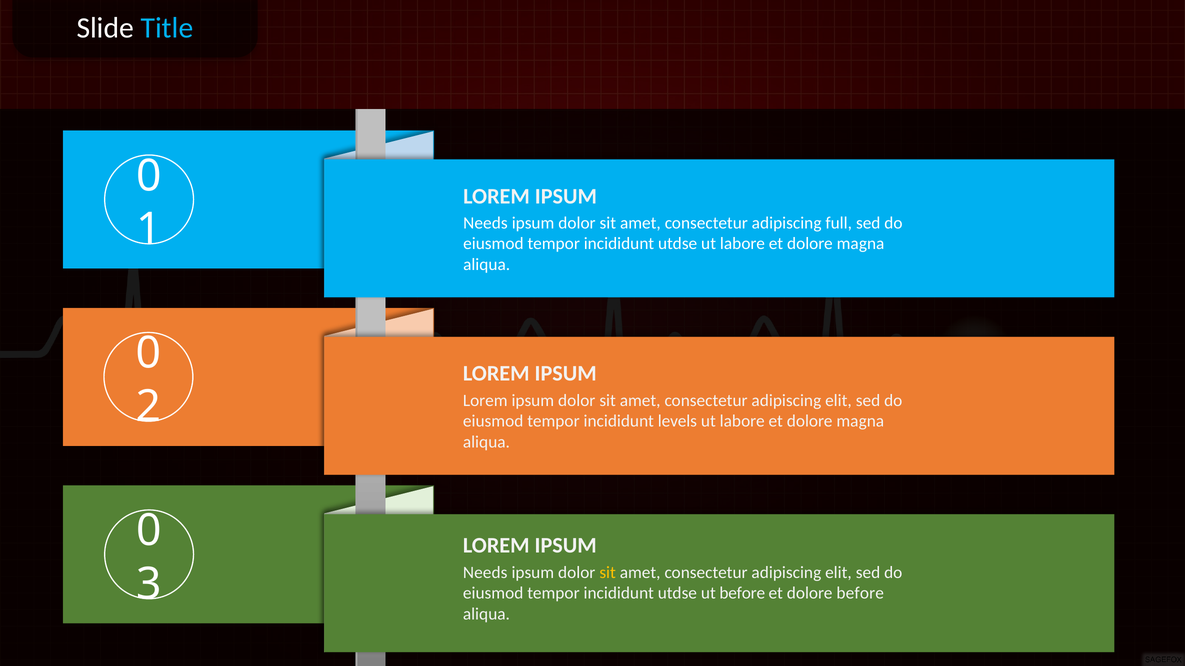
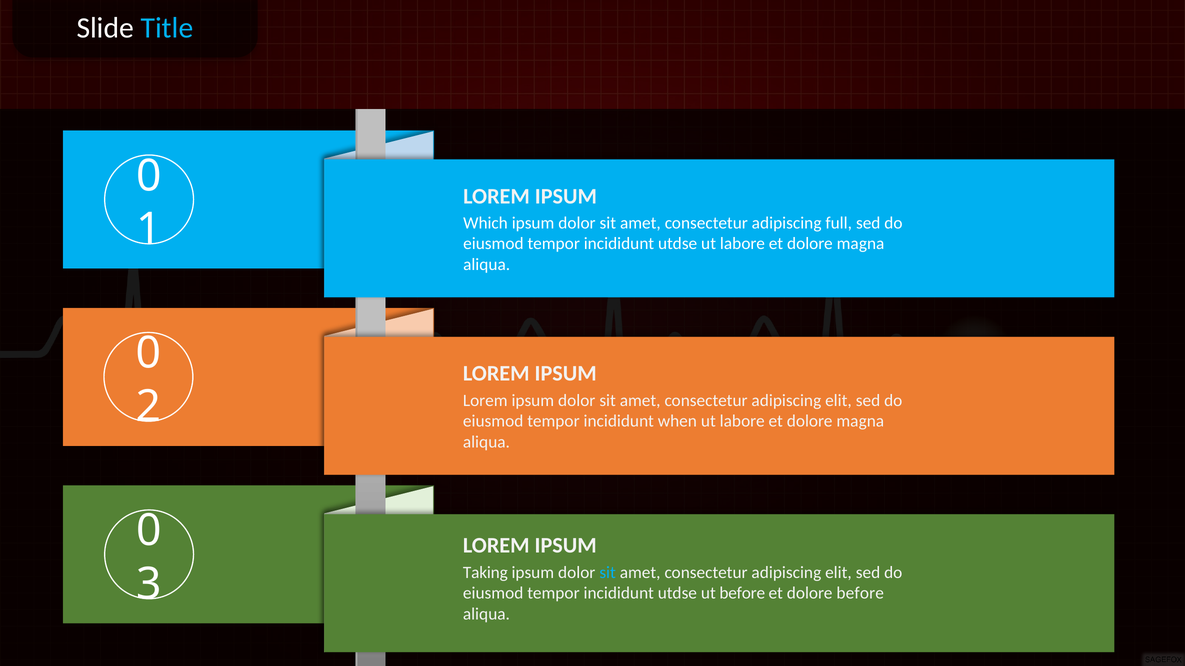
Needs at (485, 223): Needs -> Which
levels: levels -> when
Needs at (485, 573): Needs -> Taking
sit at (608, 573) colour: yellow -> light blue
